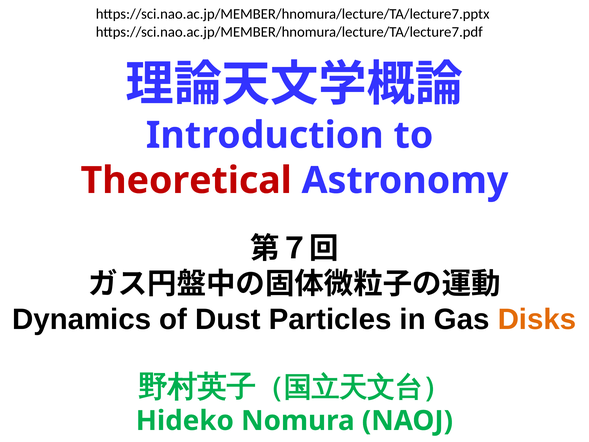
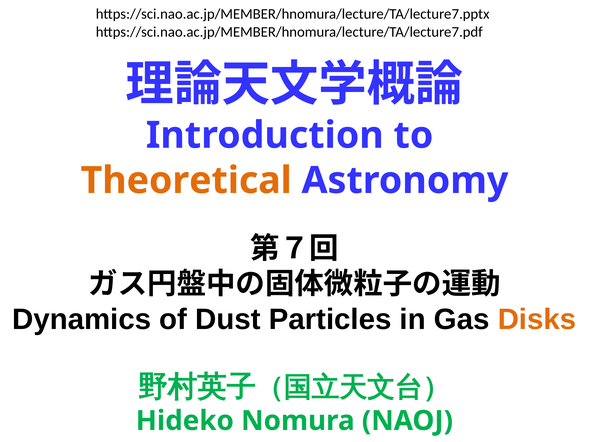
Theoretical colour: red -> orange
